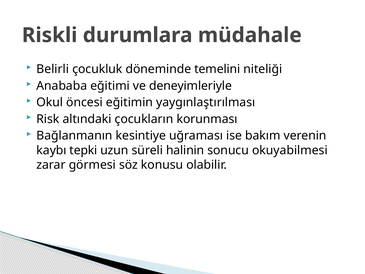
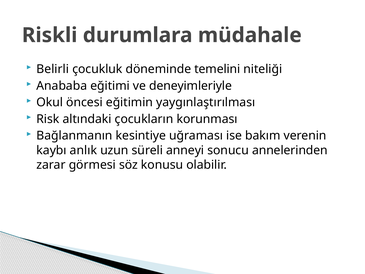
tepki: tepki -> anlık
halinin: halinin -> anneyi
okuyabilmesi: okuyabilmesi -> annelerinden
